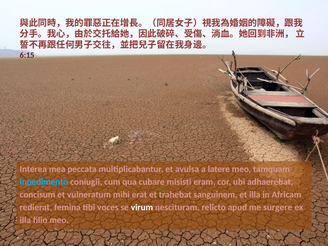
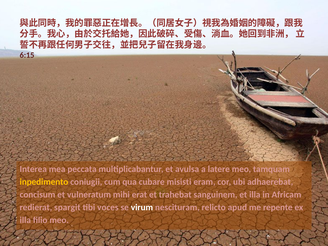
inpedimento colour: light blue -> yellow
femina: femina -> spargit
surgere: surgere -> repente
